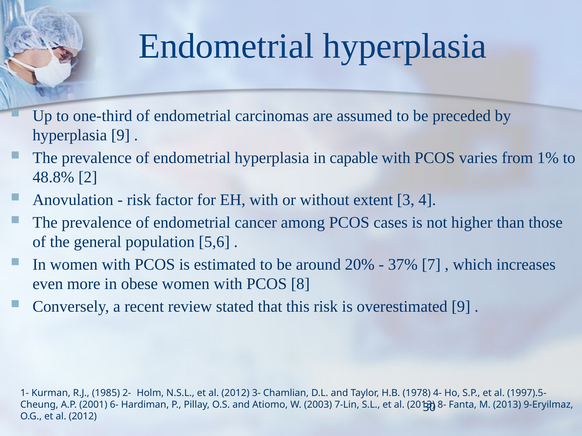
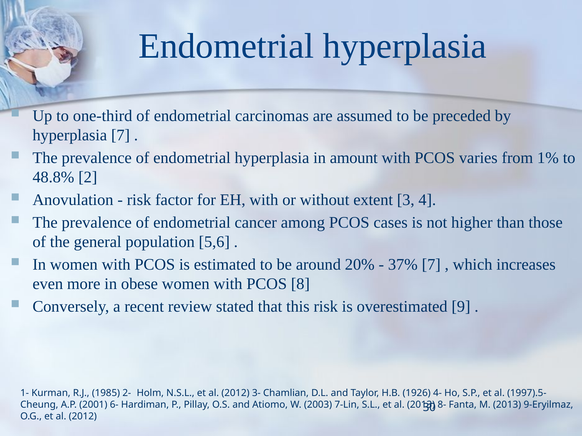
hyperplasia 9: 9 -> 7
capable: capable -> amount
1978: 1978 -> 1926
